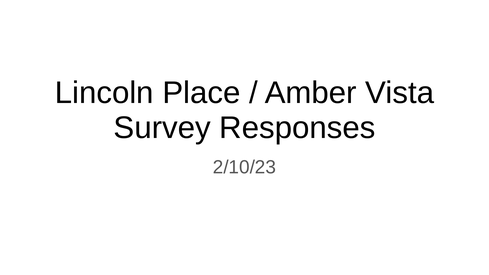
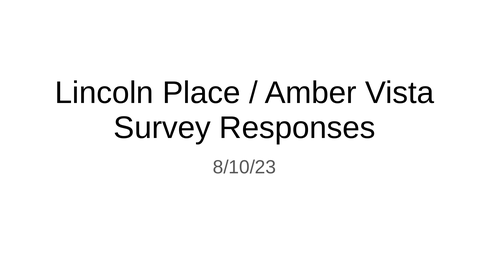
2/10/23: 2/10/23 -> 8/10/23
